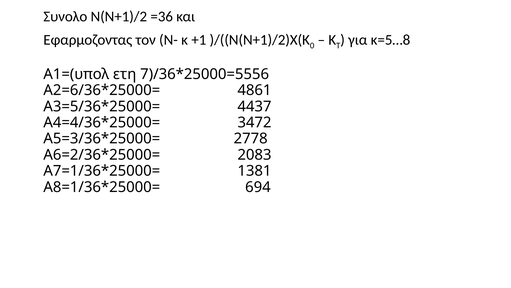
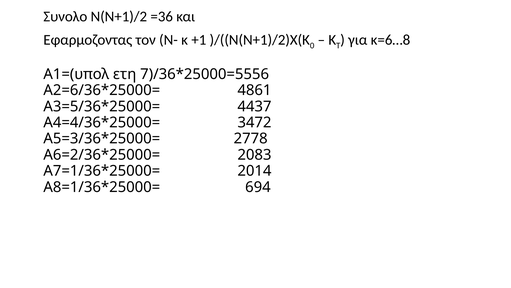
κ=5…8: κ=5…8 -> κ=6…8
1381: 1381 -> 2014
